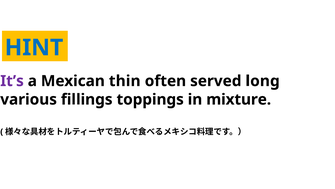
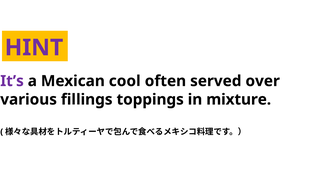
HINT colour: blue -> purple
thin: thin -> cool
long: long -> over
